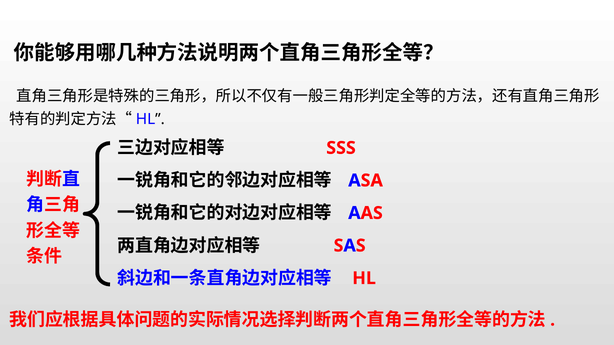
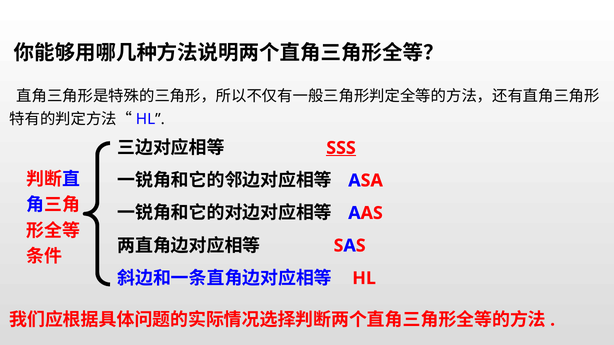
SSS underline: none -> present
